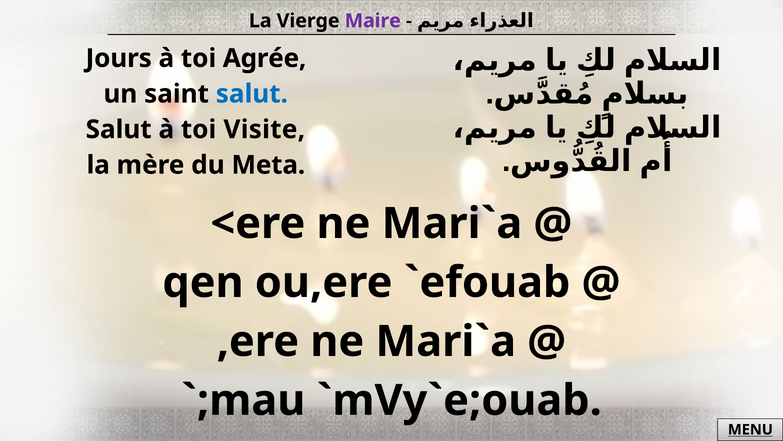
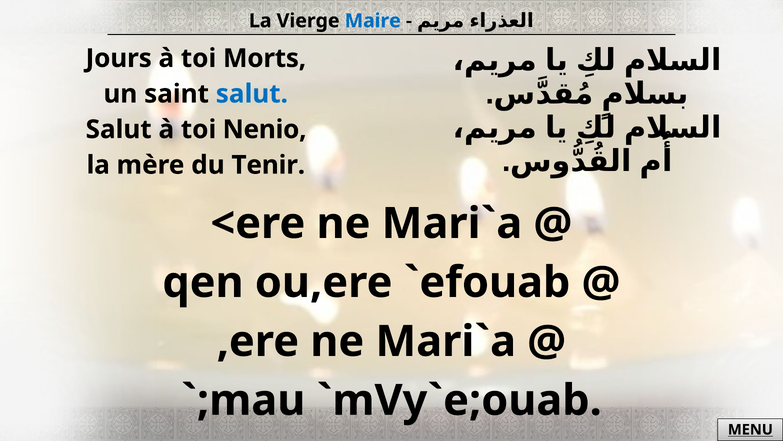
Maire colour: purple -> blue
Agrée: Agrée -> Morts
Visite: Visite -> Nenio
Meta: Meta -> Tenir
